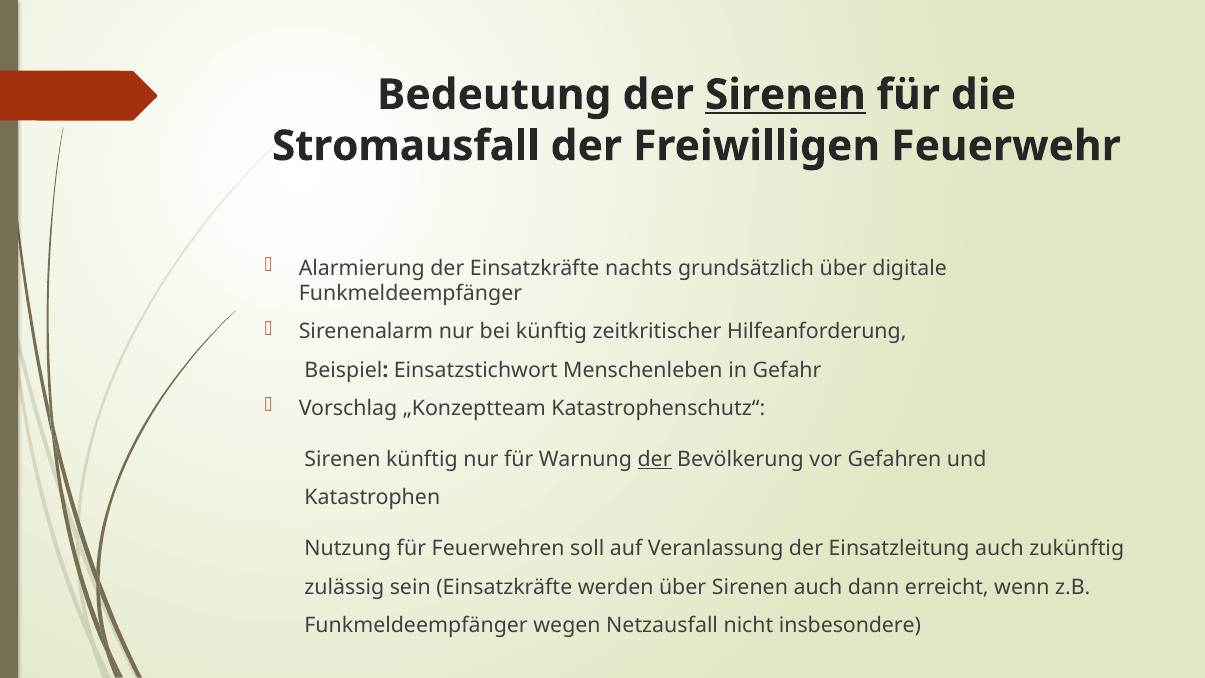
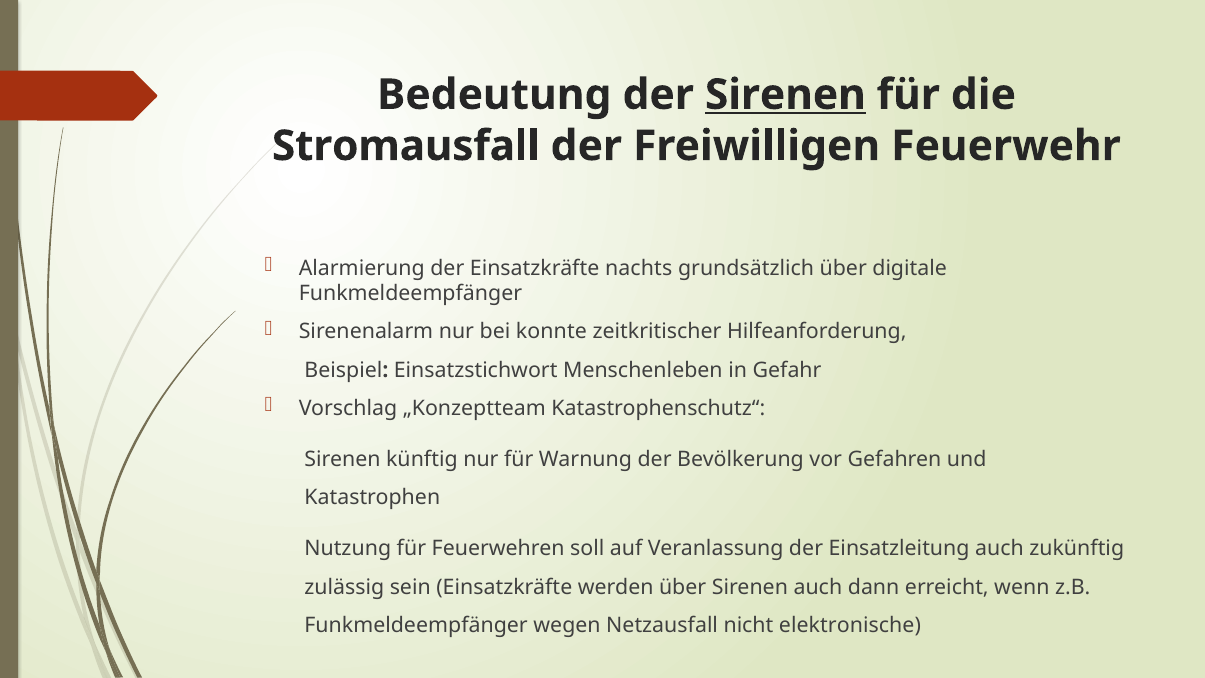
bei künftig: künftig -> konnte
der at (655, 459) underline: present -> none
insbesondere: insbesondere -> elektronische
